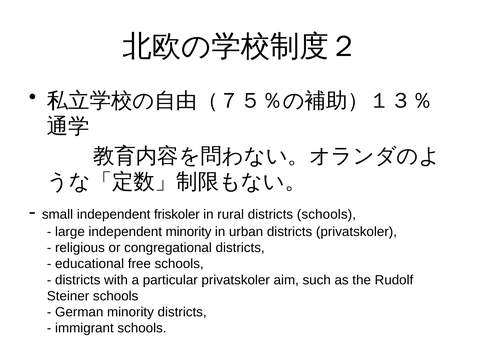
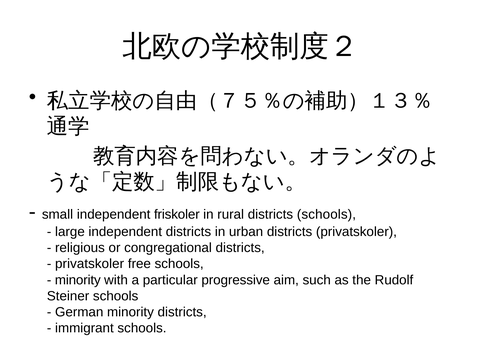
independent minority: minority -> districts
educational at (90, 264): educational -> privatskoler
districts at (78, 281): districts -> minority
particular privatskoler: privatskoler -> progressive
